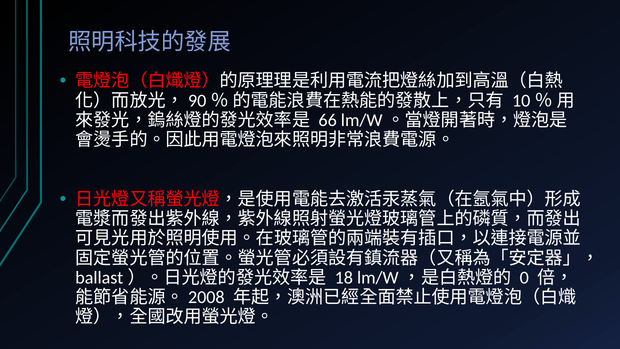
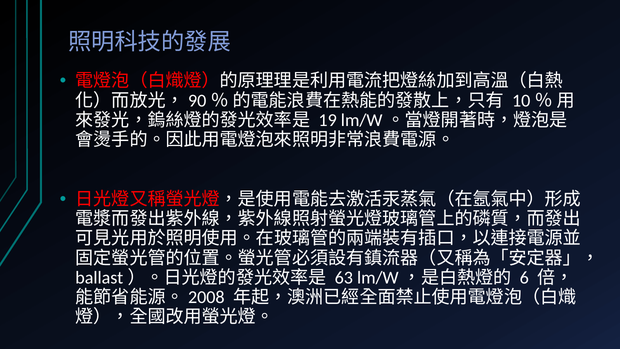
66: 66 -> 19
18: 18 -> 63
0: 0 -> 6
